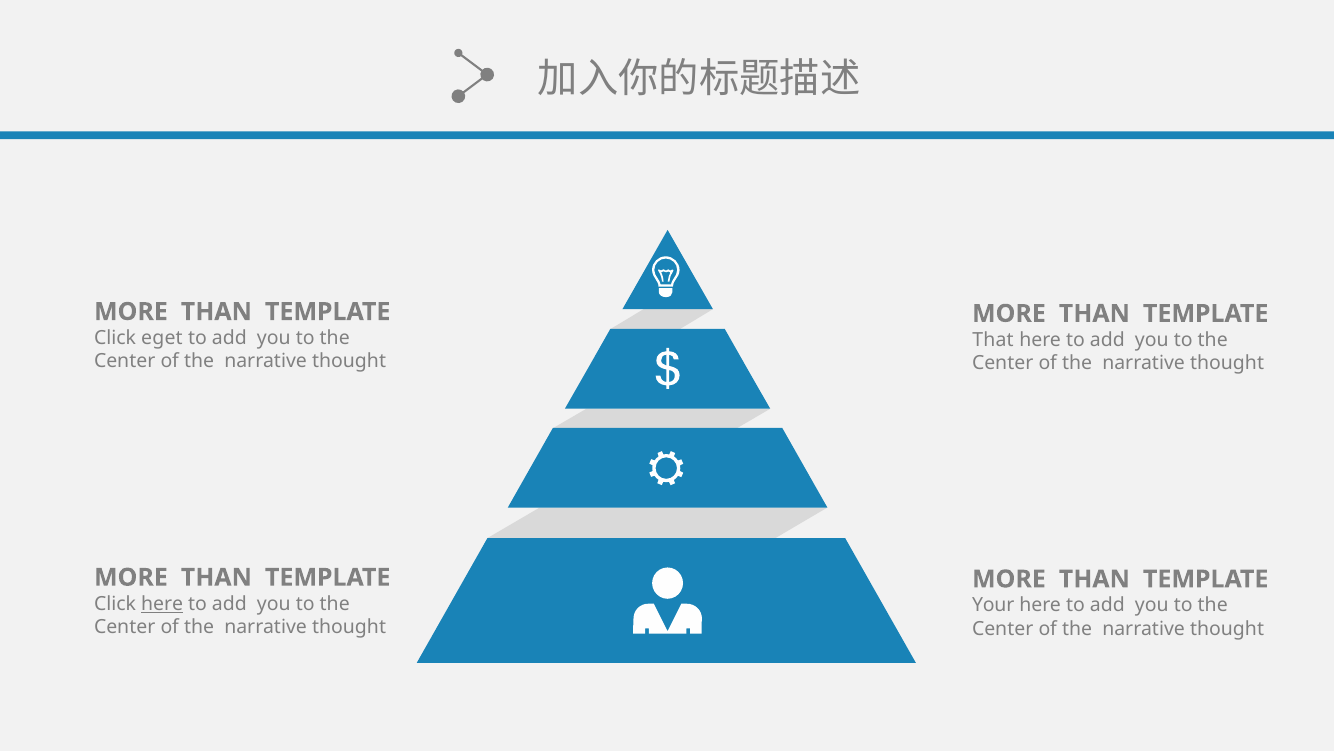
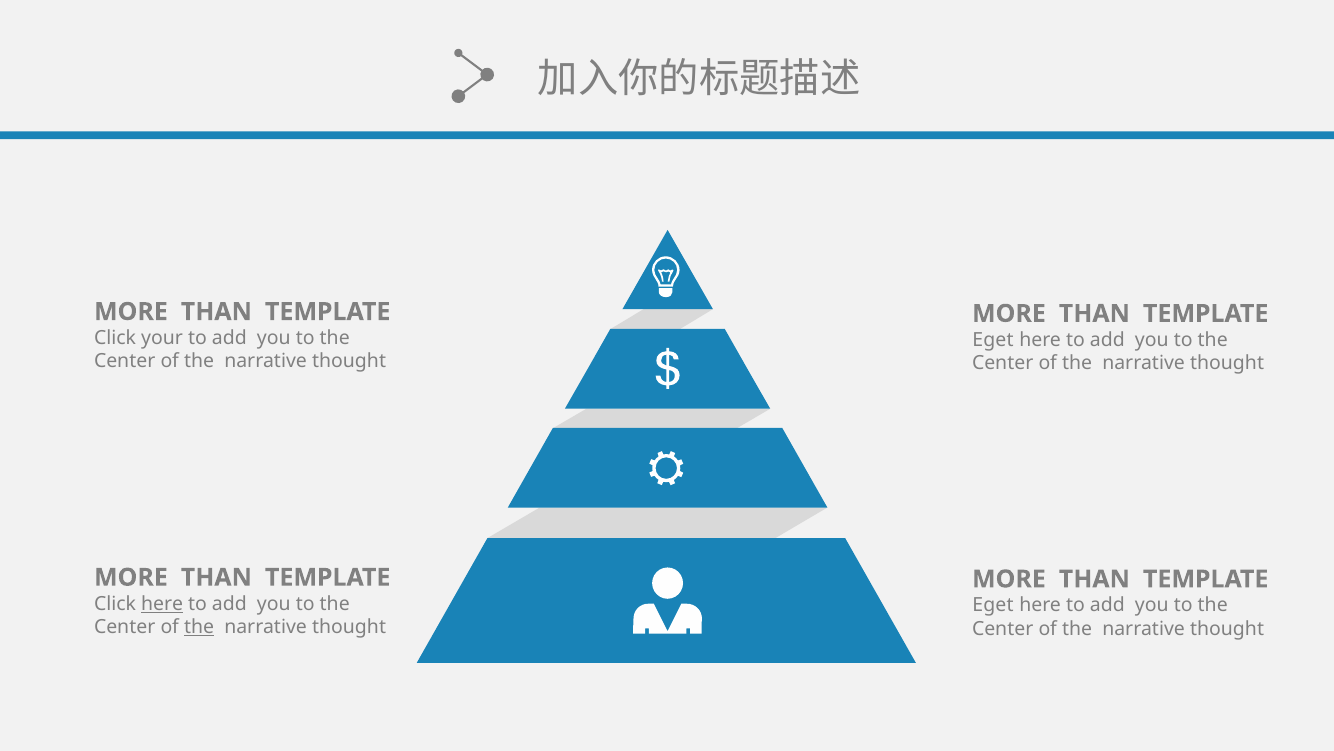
eget: eget -> your
That at (993, 340): That -> Eget
Your at (993, 605): Your -> Eget
the at (199, 627) underline: none -> present
